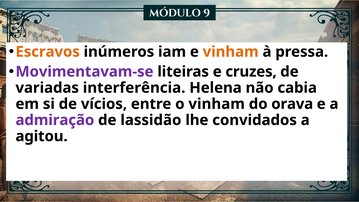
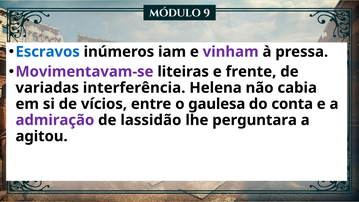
Escravos colour: orange -> blue
vinham at (231, 52) colour: orange -> purple
cruzes: cruzes -> frente
o vinham: vinham -> gaulesa
orava: orava -> conta
convidados: convidados -> perguntara
